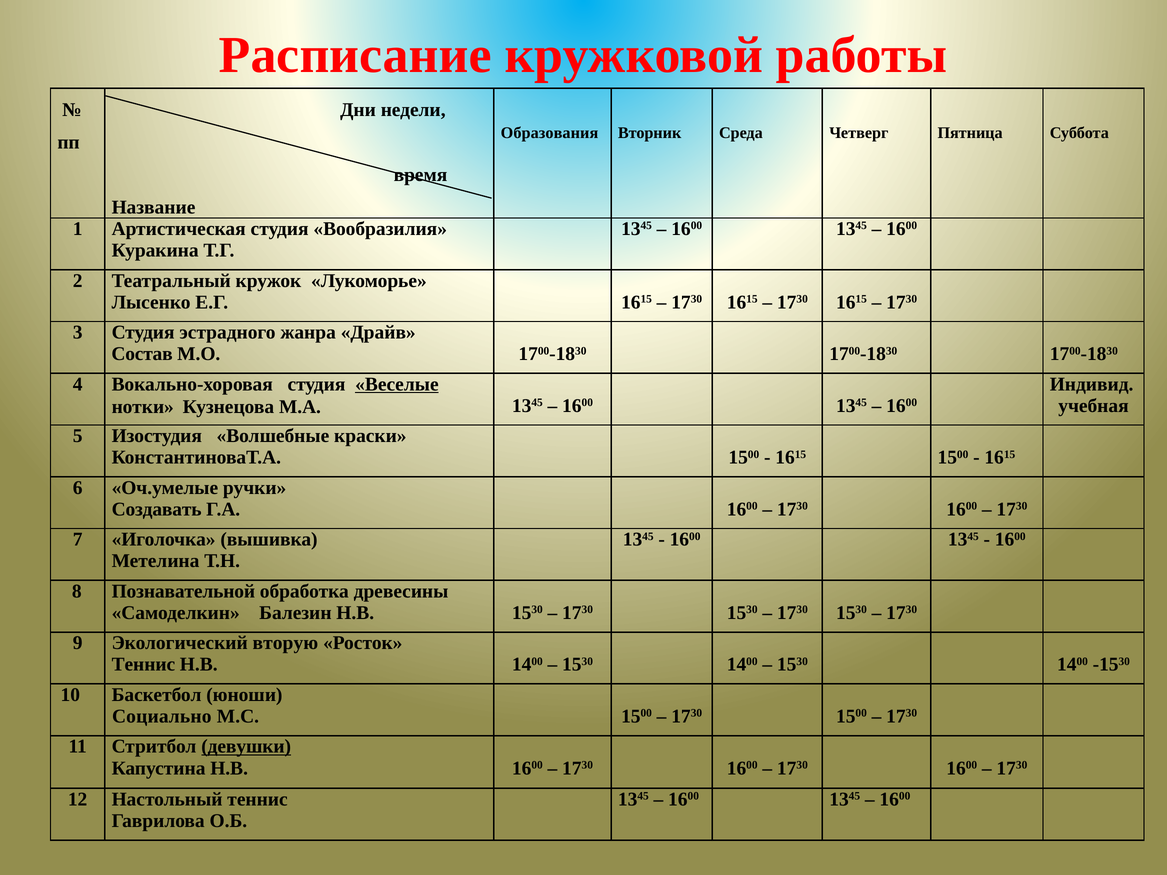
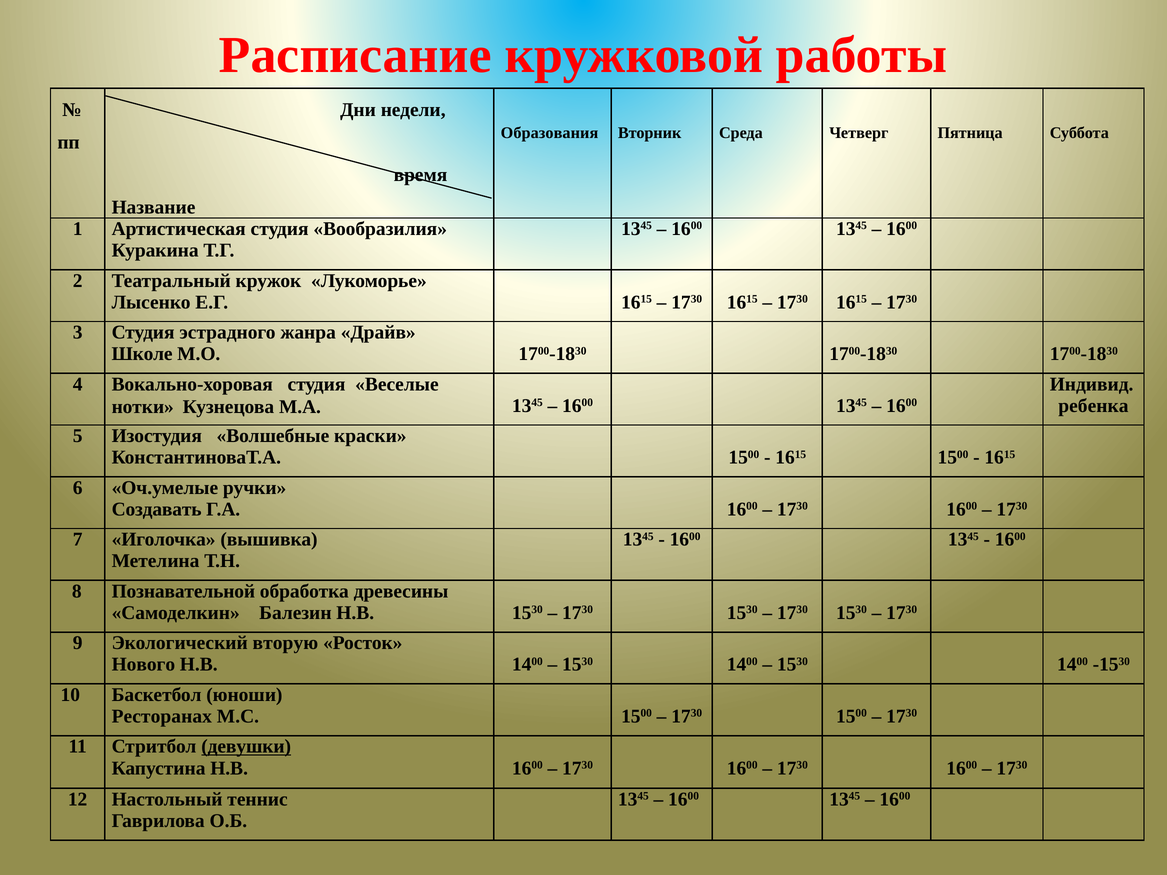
Состав: Состав -> Школе
Веселые underline: present -> none
учебная: учебная -> ребенка
Теннис at (143, 665): Теннис -> Нового
Социально: Социально -> Ресторанах
